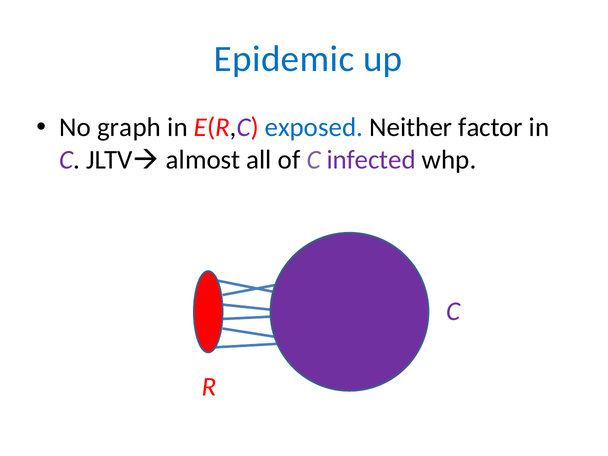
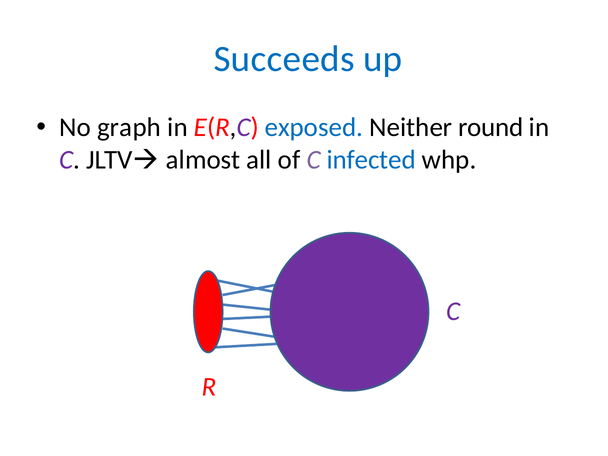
Epidemic: Epidemic -> Succeeds
factor: factor -> round
infected colour: purple -> blue
